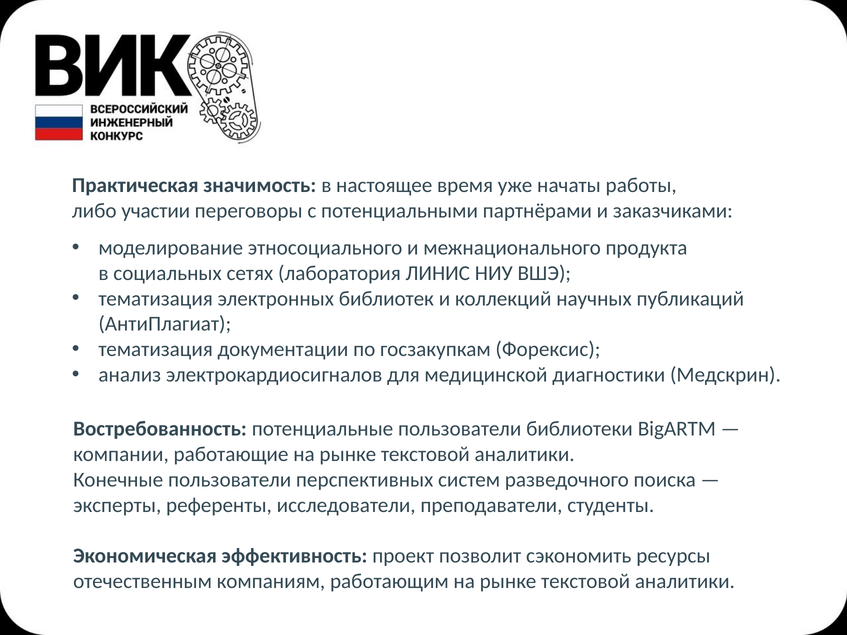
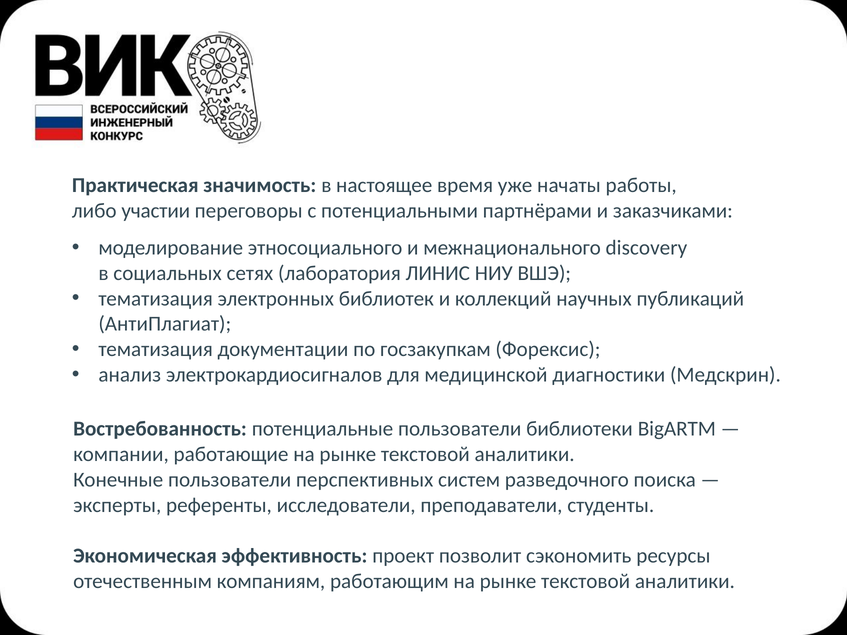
продукта: продукта -> discovery
